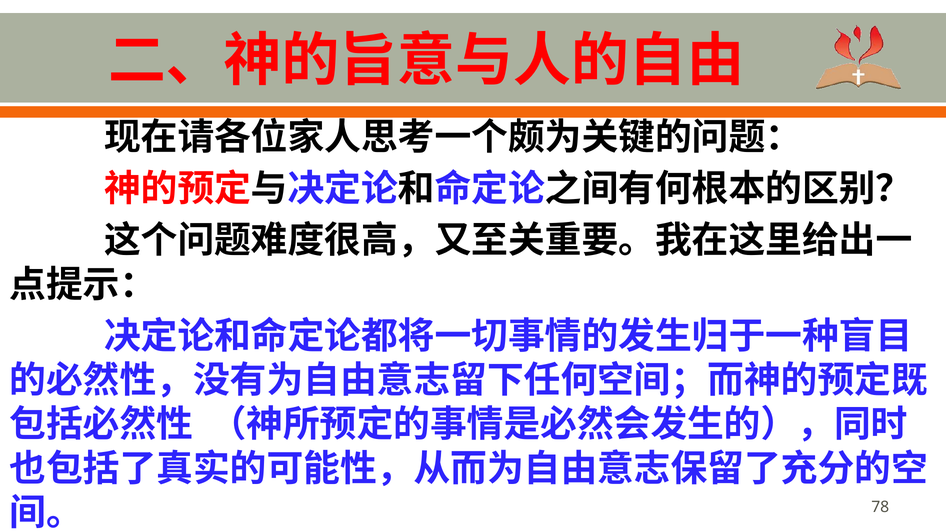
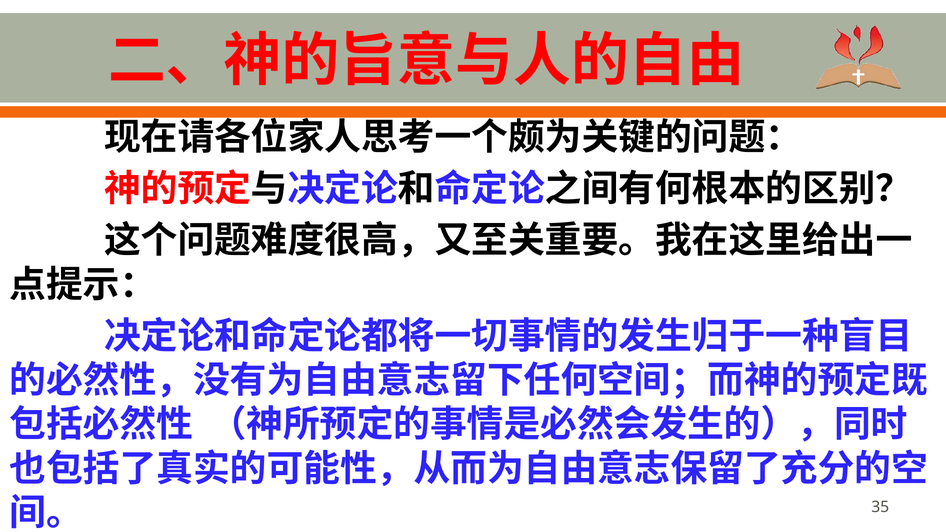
78: 78 -> 35
